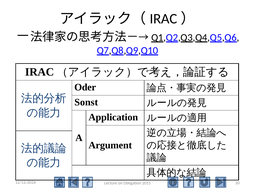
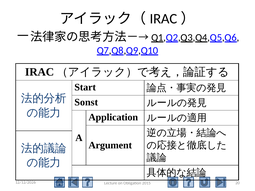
Oder: Oder -> Start
